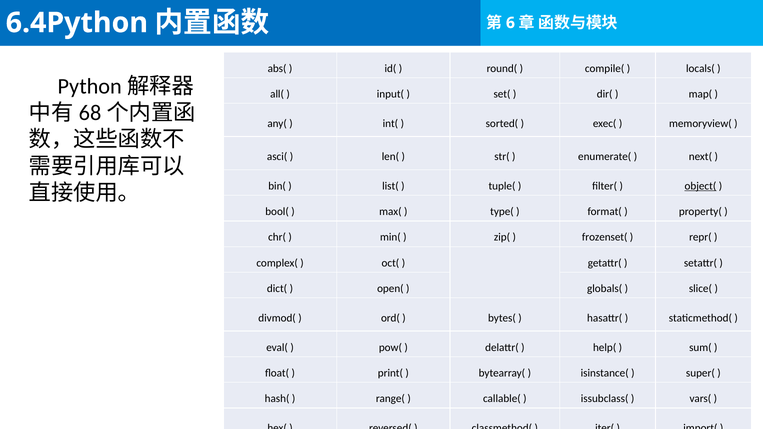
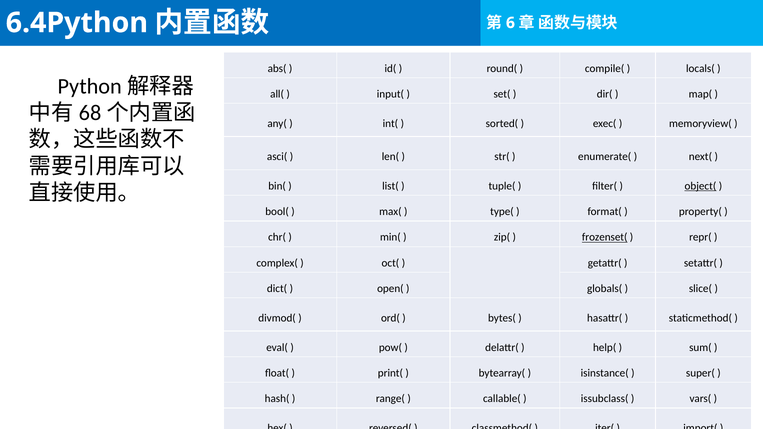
frozenset( underline: none -> present
